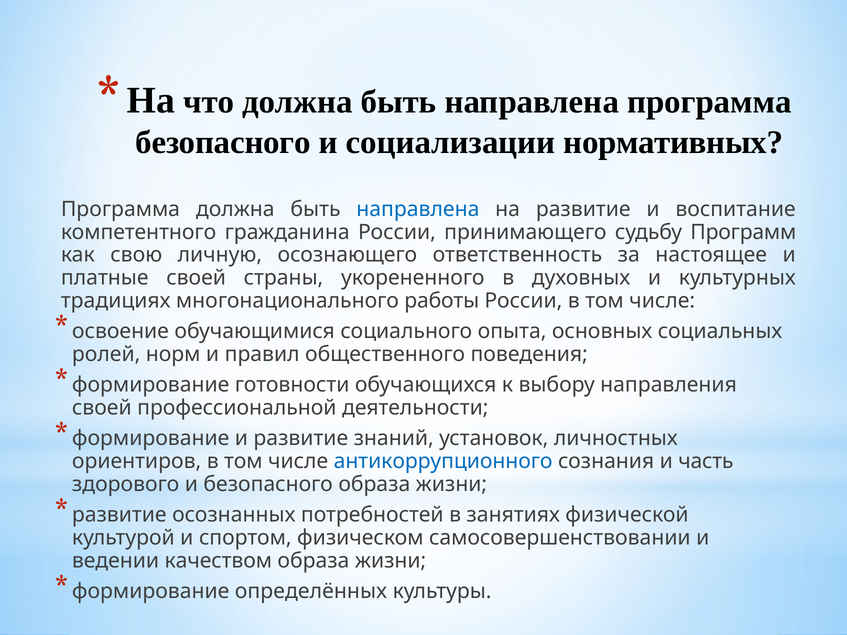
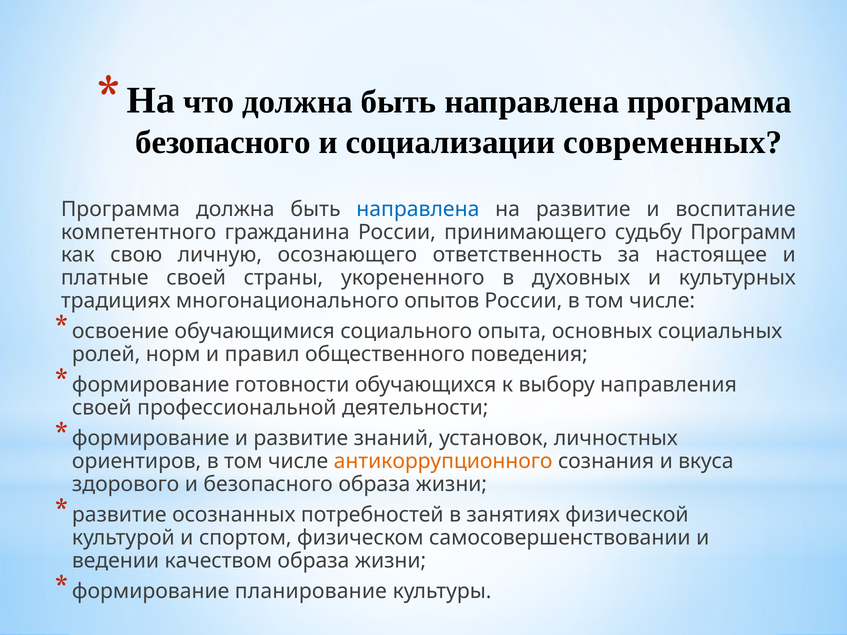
нормативных: нормативных -> современных
работы: работы -> опытов
антикоррупционного colour: blue -> orange
часть: часть -> вкуса
определённых: определённых -> планирование
